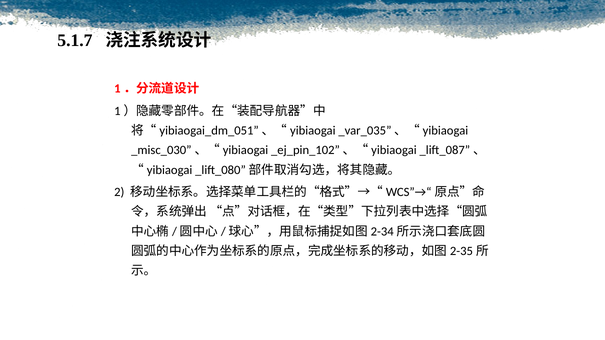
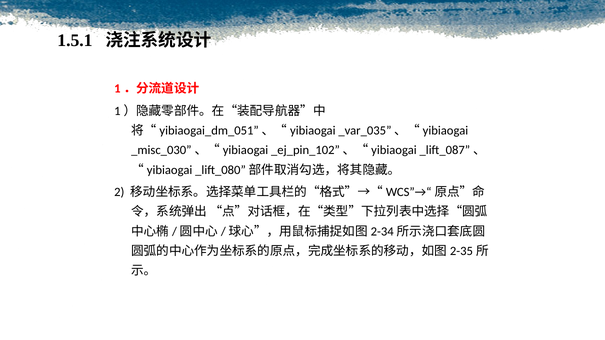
5.1.7: 5.1.7 -> 1.5.1
